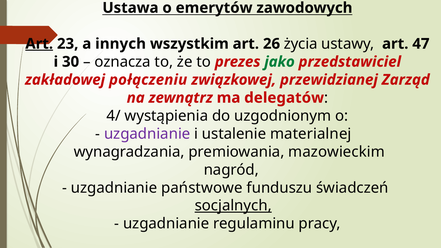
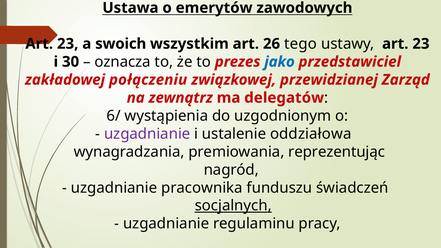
Art at (39, 44) underline: present -> none
innych: innych -> swoich
życia: życia -> tego
ustawy art 47: 47 -> 23
jako colour: green -> blue
4/: 4/ -> 6/
materialnej: materialnej -> oddziałowa
mazowieckim: mazowieckim -> reprezentując
państwowe: państwowe -> pracownika
